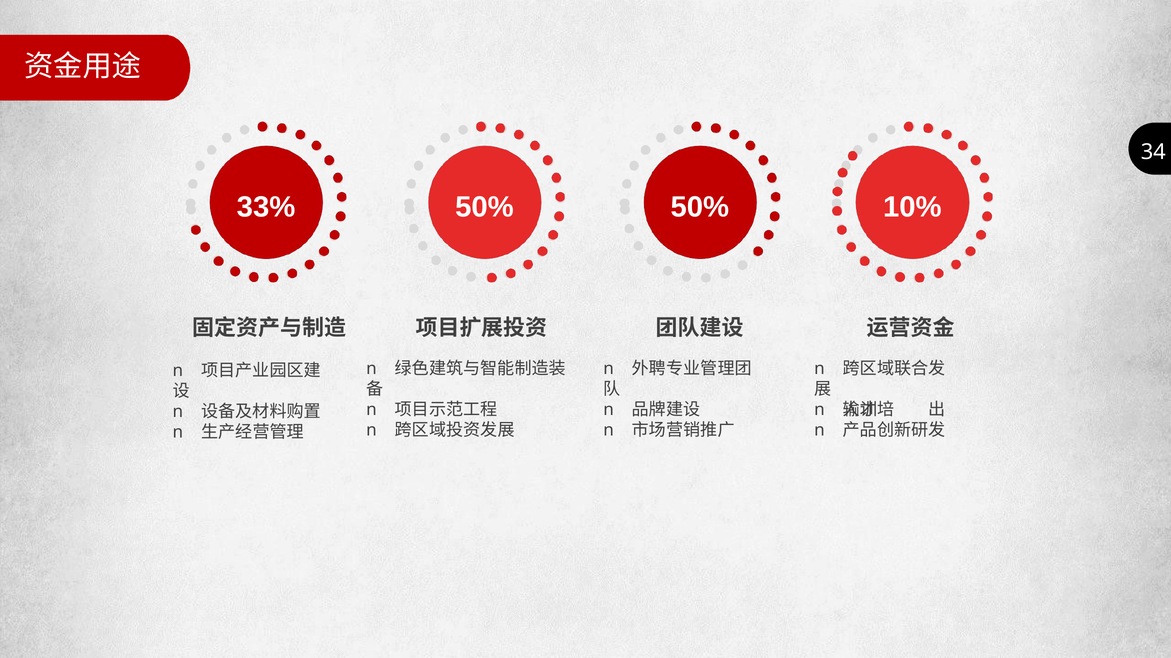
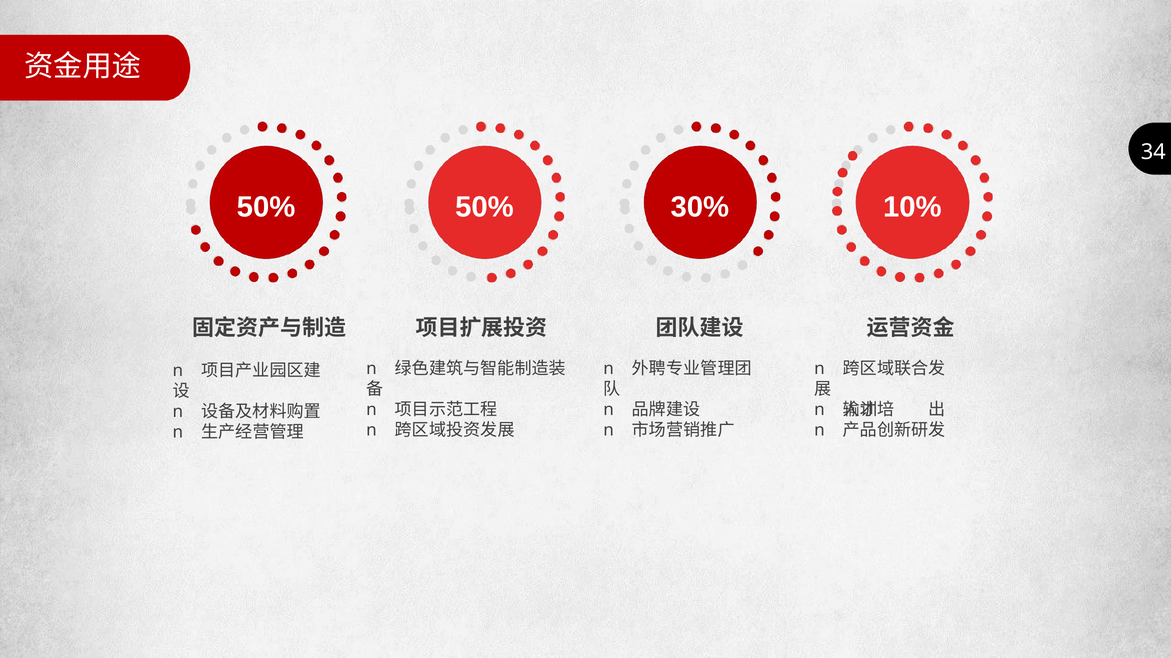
33% at (266, 207): 33% -> 50%
50% 50%: 50% -> 30%
